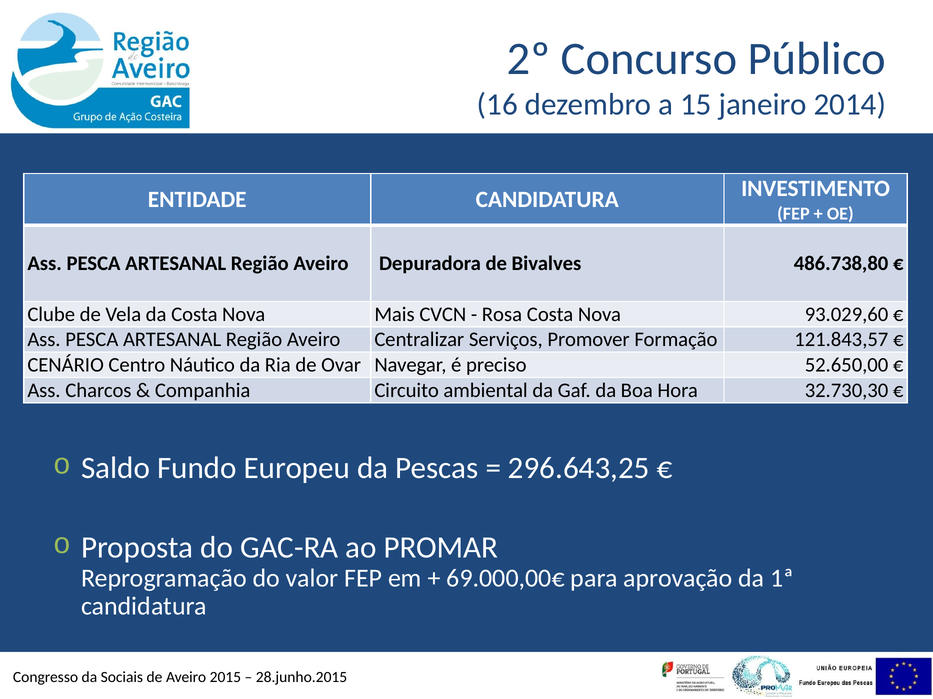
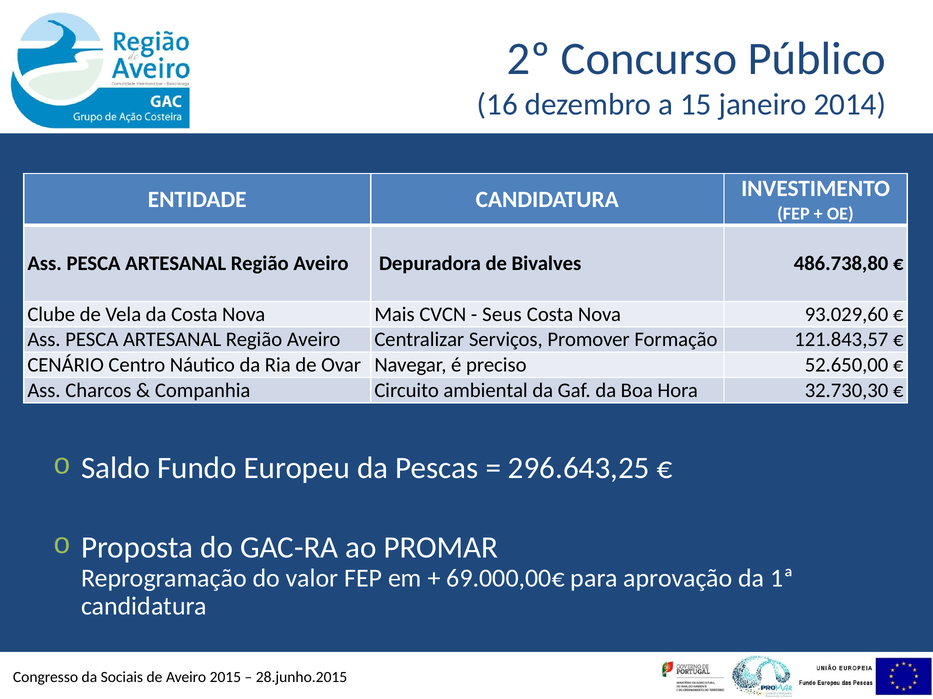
Rosa: Rosa -> Seus
